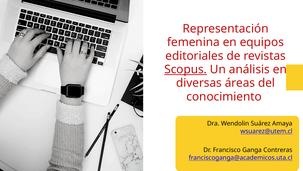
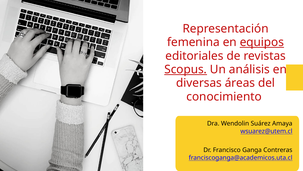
equipos underline: none -> present
